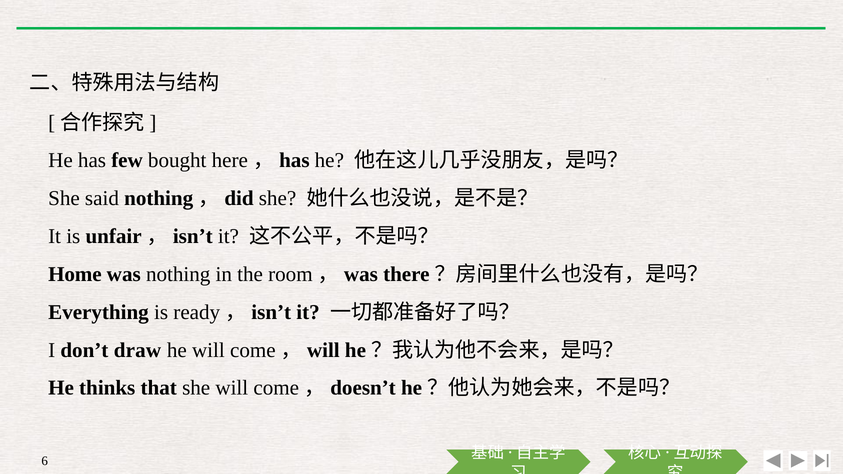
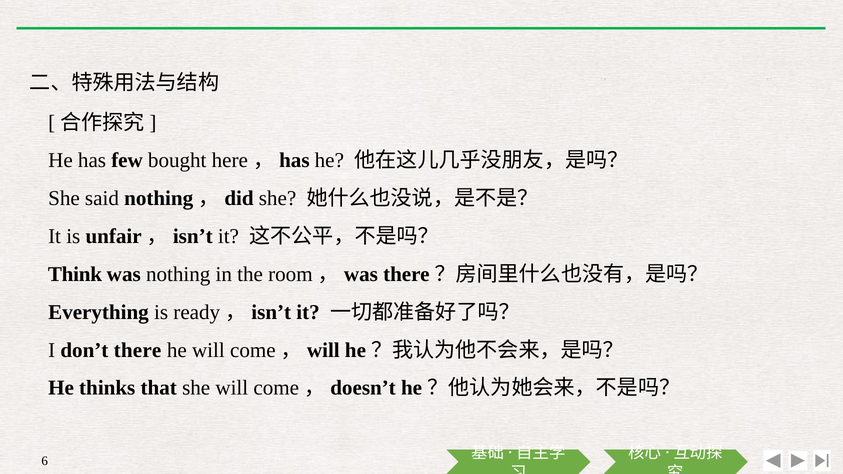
Home: Home -> Think
draw: draw -> there
